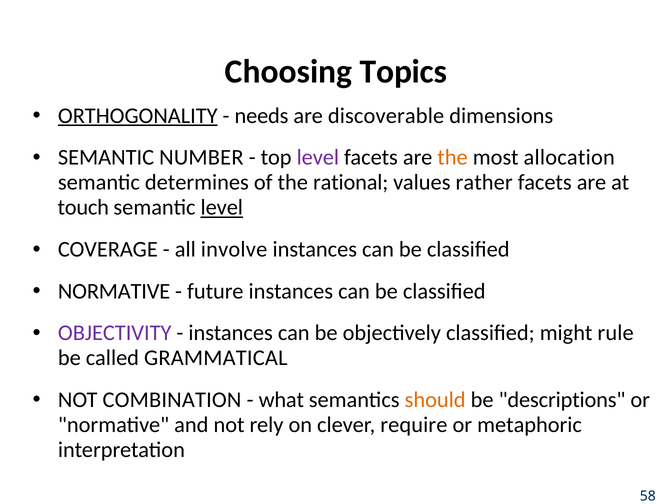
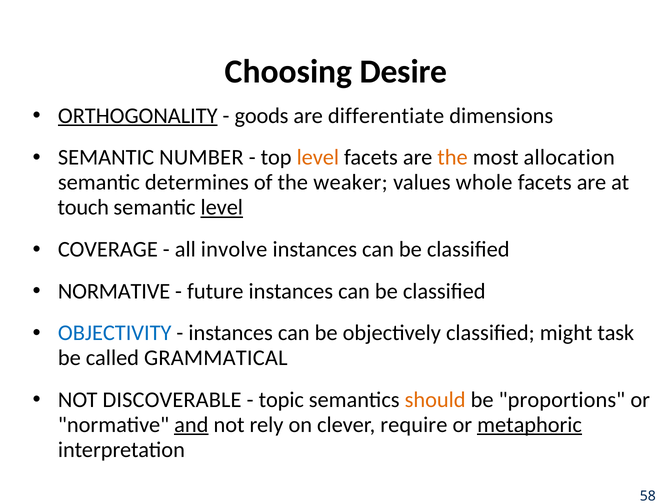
Topics: Topics -> Desire
needs: needs -> goods
discoverable: discoverable -> differentiate
level at (318, 158) colour: purple -> orange
rational: rational -> weaker
rather: rather -> whole
OBJECTIVITY colour: purple -> blue
rule: rule -> task
COMBINATION: COMBINATION -> DISCOVERABLE
what: what -> topic
descriptions: descriptions -> proportions
and underline: none -> present
metaphoric underline: none -> present
